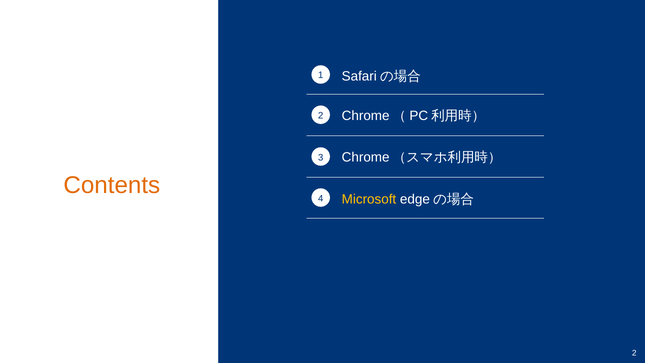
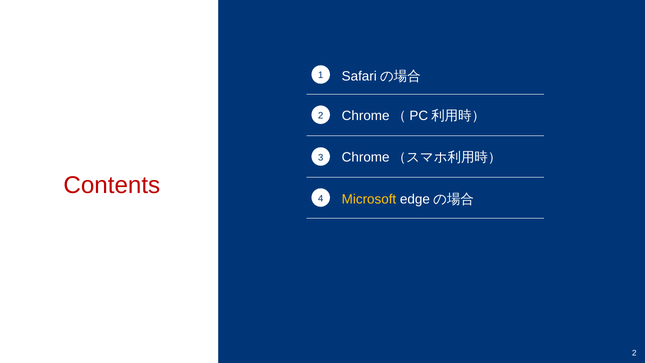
Contents colour: orange -> red
